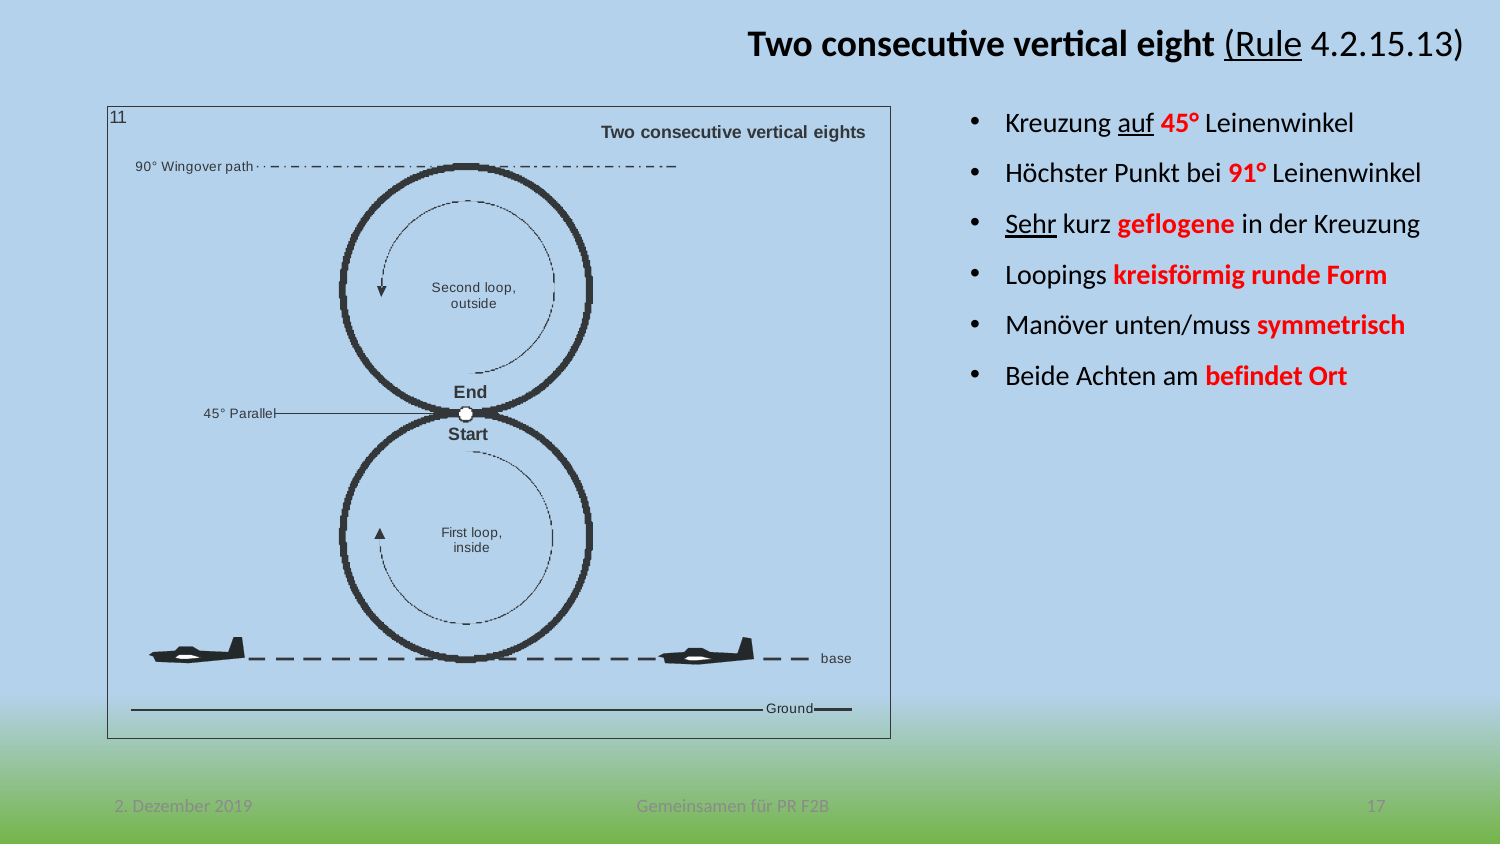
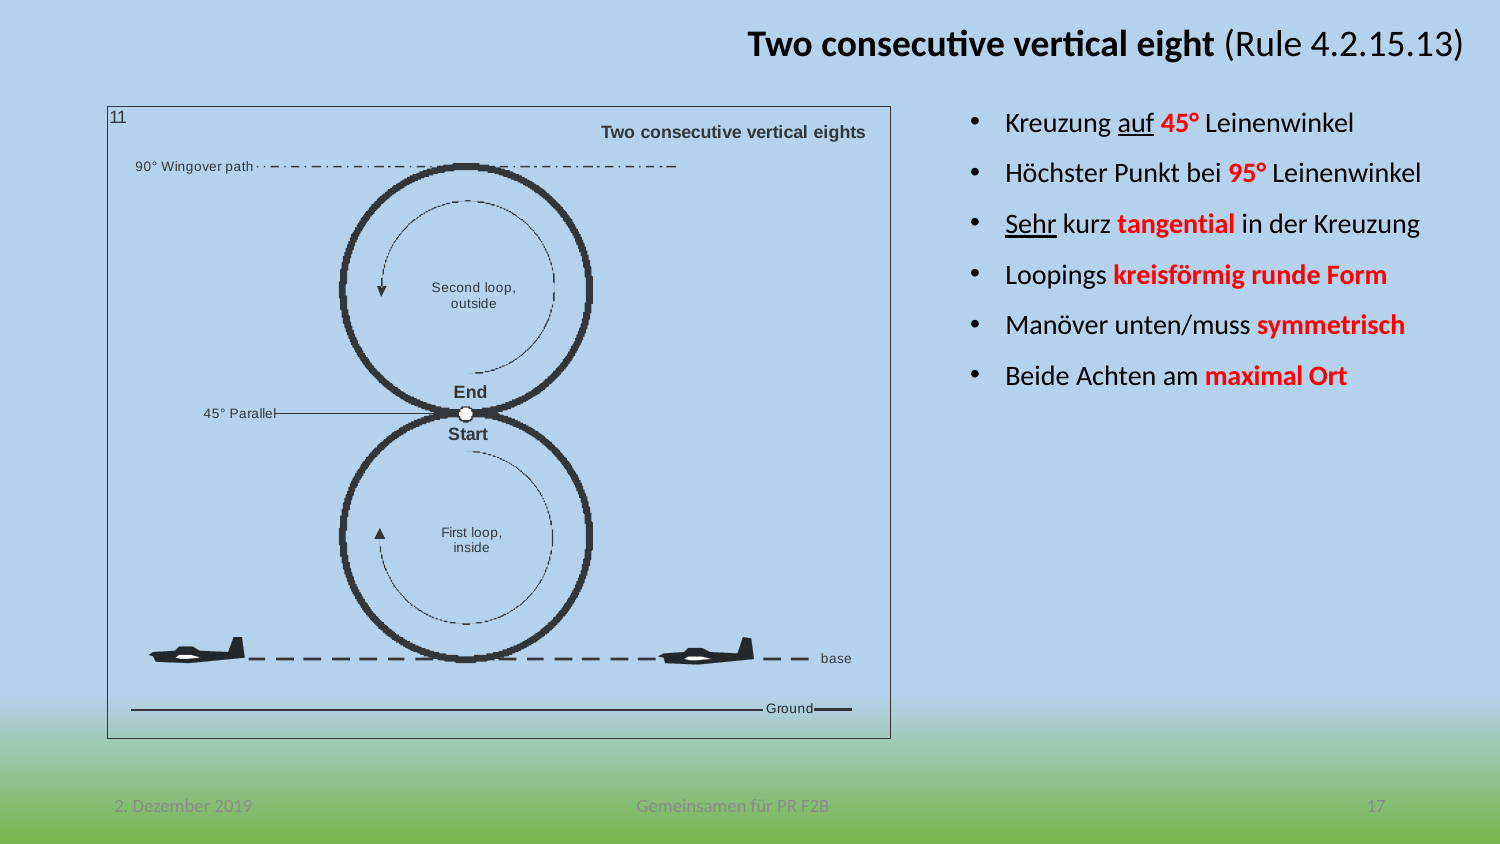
Rule underline: present -> none
91°: 91° -> 95°
geflogene: geflogene -> tangential
befindet: befindet -> maximal
